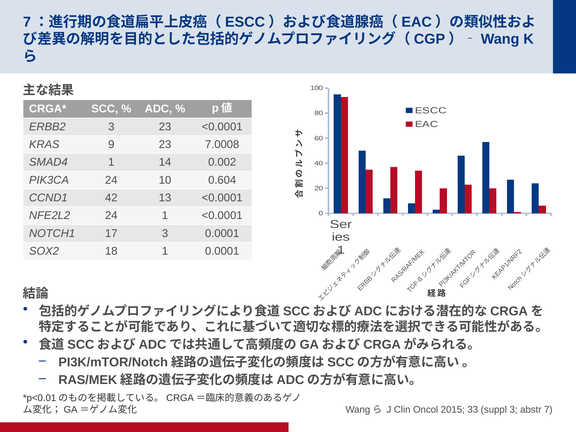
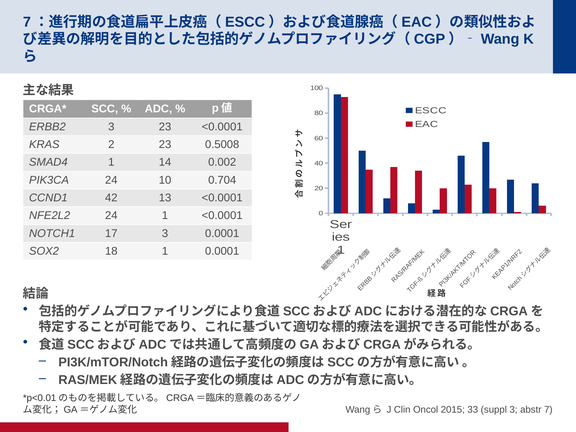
KRAS 9: 9 -> 2
7.0008: 7.0008 -> 0.5008
0.604: 0.604 -> 0.704
